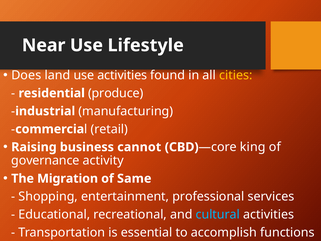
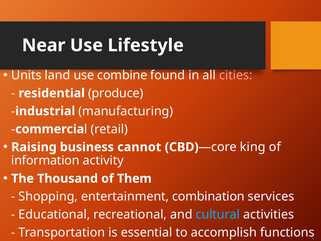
Does: Does -> Units
use activities: activities -> combine
cities colour: yellow -> pink
governance: governance -> information
Migration: Migration -> Thousand
Same: Same -> Them
professional: professional -> combination
